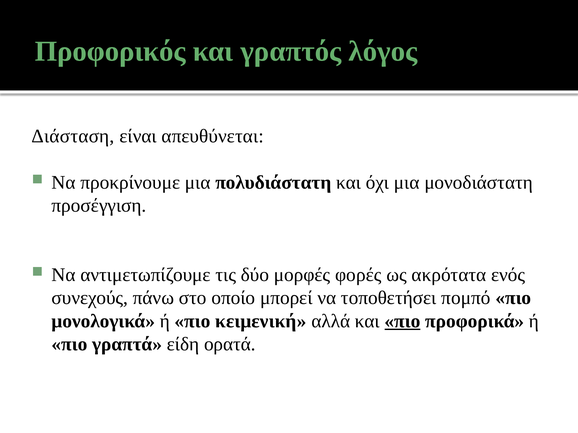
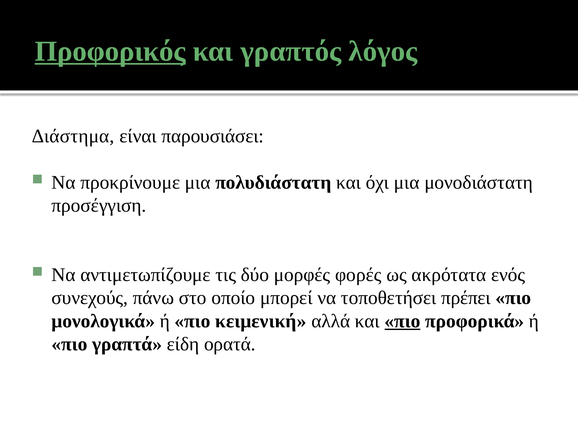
Προφορικός underline: none -> present
Διάσταση: Διάσταση -> Διάστημα
απευθύνεται: απευθύνεται -> παρουσιάσει
πομπό: πομπό -> πρέπει
